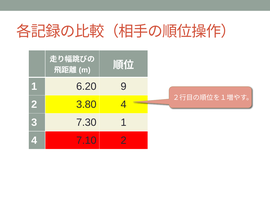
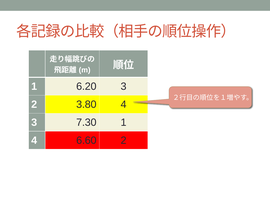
6.20 9: 9 -> 3
7.10: 7.10 -> 6.60
